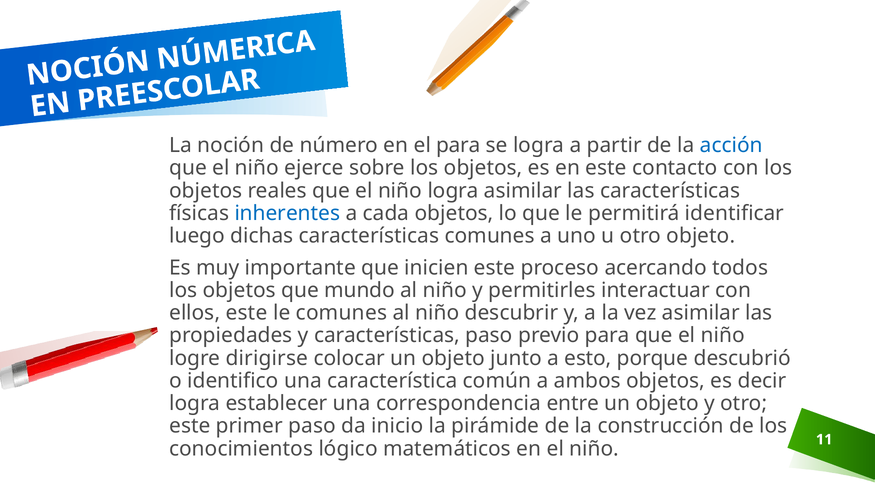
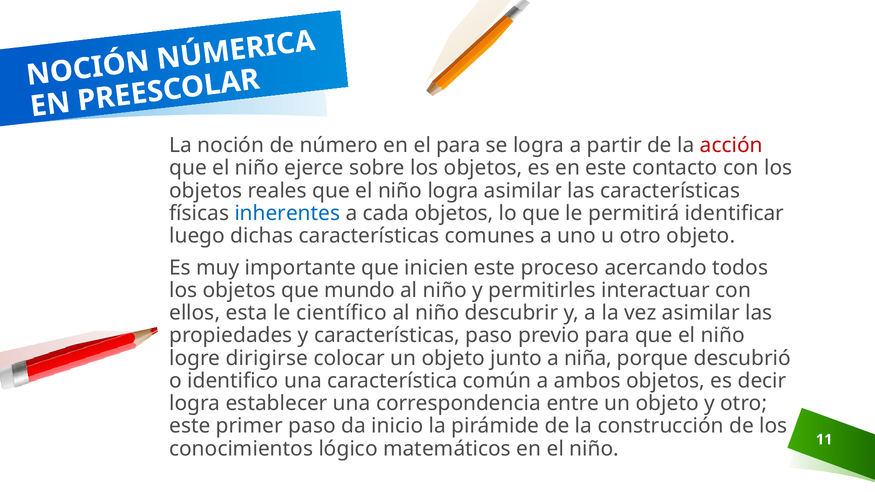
acción colour: blue -> red
ellos este: este -> esta
le comunes: comunes -> científico
esto: esto -> niña
